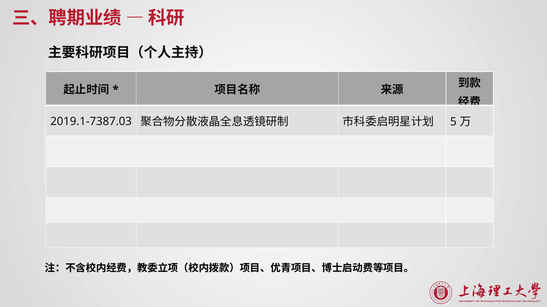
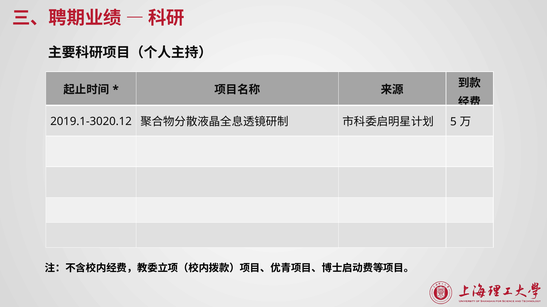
2019.1-7387.03: 2019.1-7387.03 -> 2019.1-3020.12
